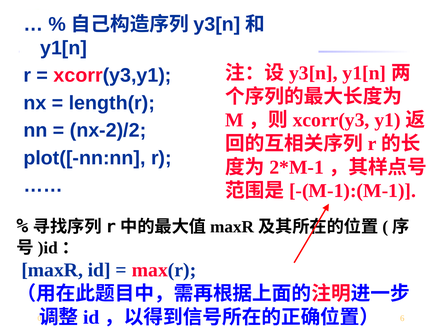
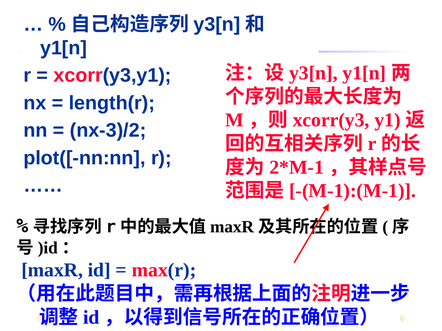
nx-2)/2: nx-2)/2 -> nx-3)/2
